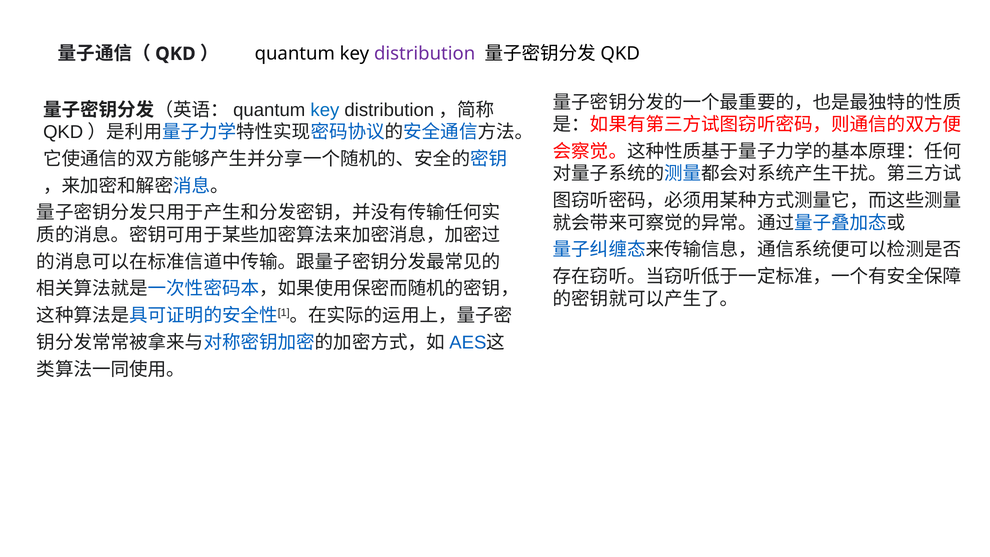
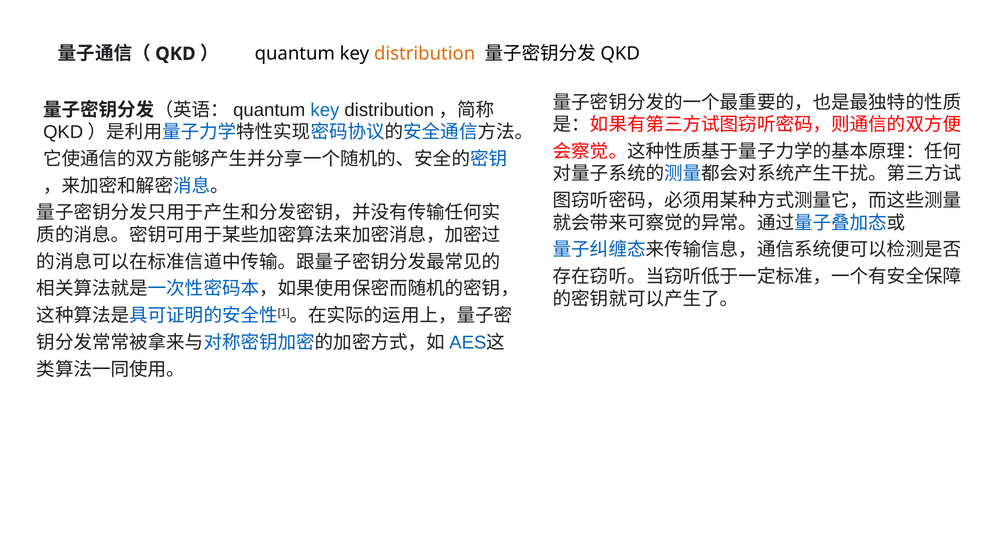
distribution colour: purple -> orange
